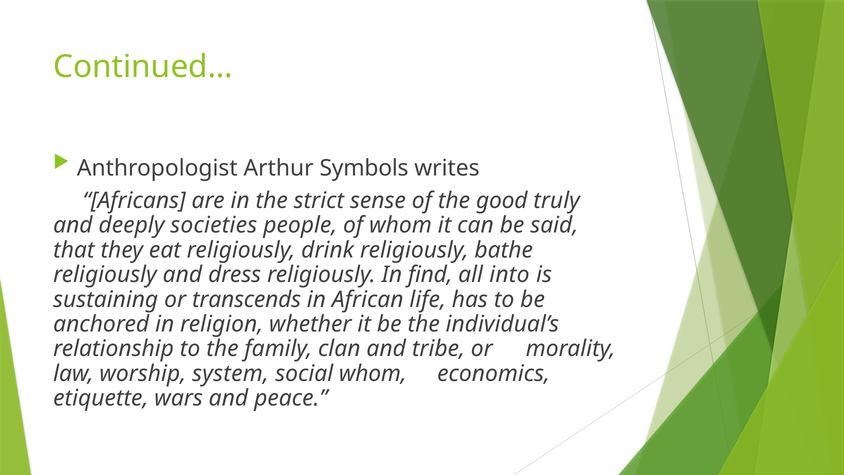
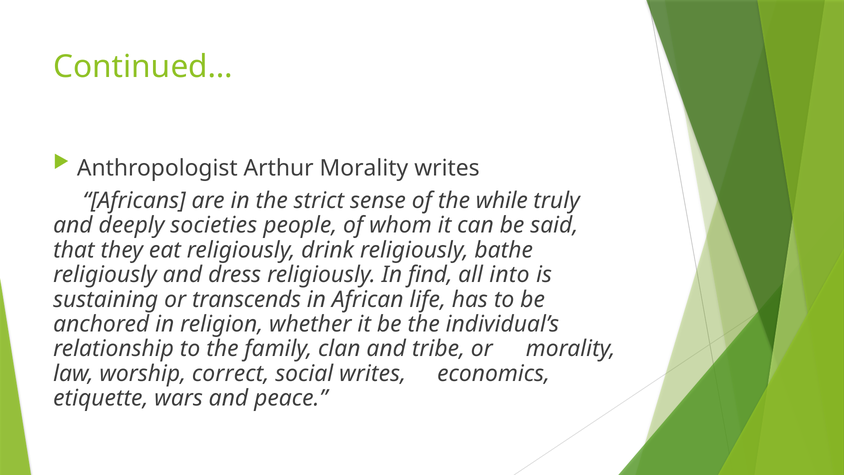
Arthur Symbols: Symbols -> Morality
good: good -> while
system: system -> correct
social whom: whom -> writes
